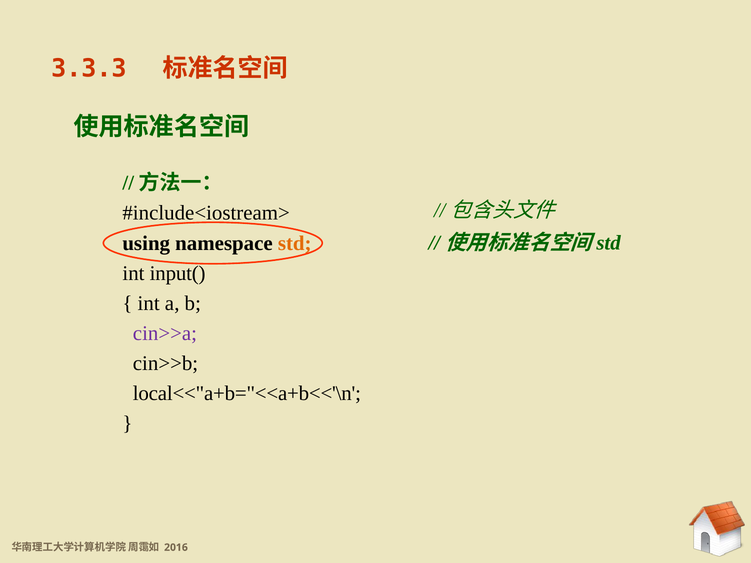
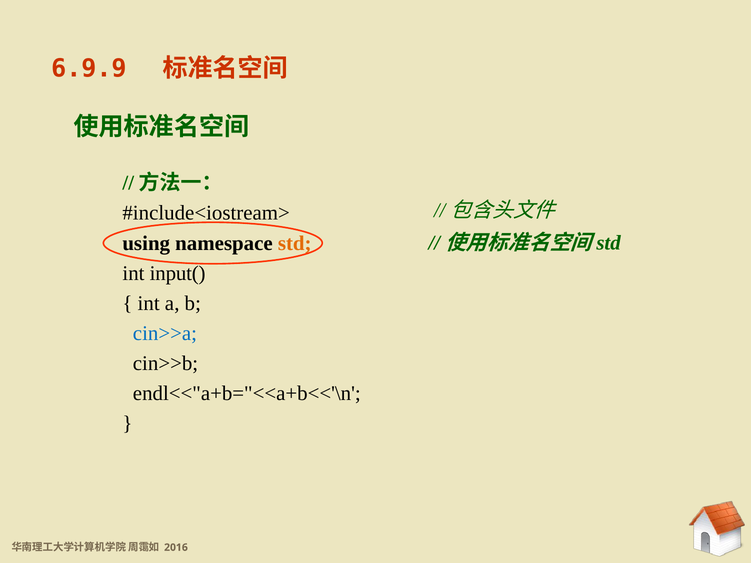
3.3.3: 3.3.3 -> 6.9.9
cin>>a colour: purple -> blue
local<<"a+b="<<a+b<<'\n: local<<"a+b="<<a+b<<'\n -> endl<<"a+b="<<a+b<<'\n
